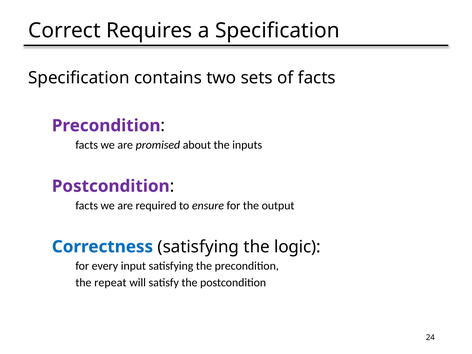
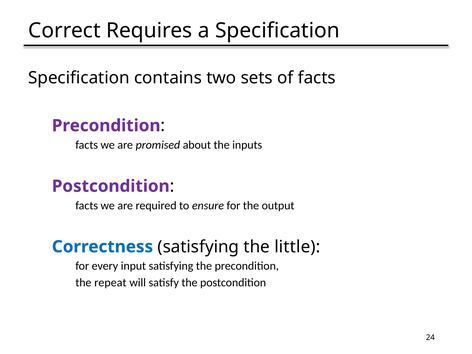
logic: logic -> little
